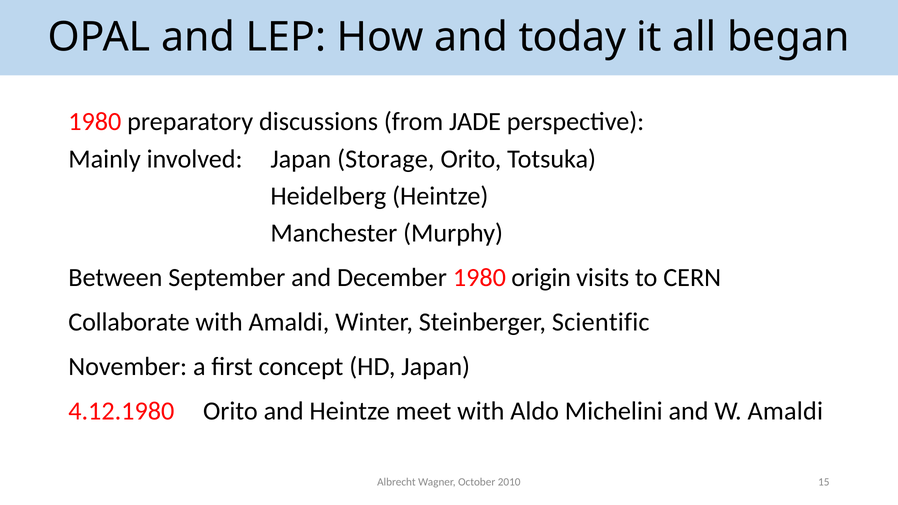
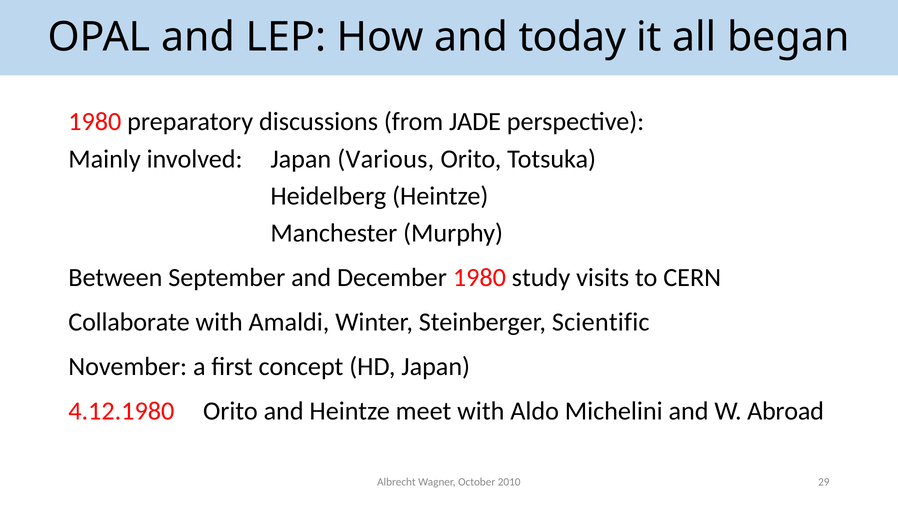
Storage: Storage -> Various
origin: origin -> study
W Amaldi: Amaldi -> Abroad
15: 15 -> 29
